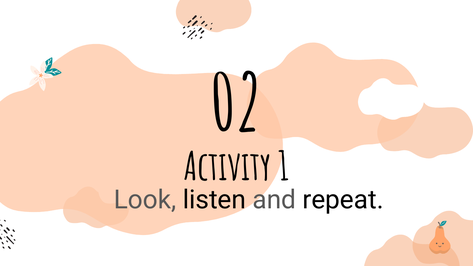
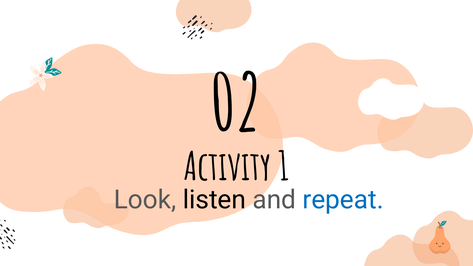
repeat colour: black -> blue
